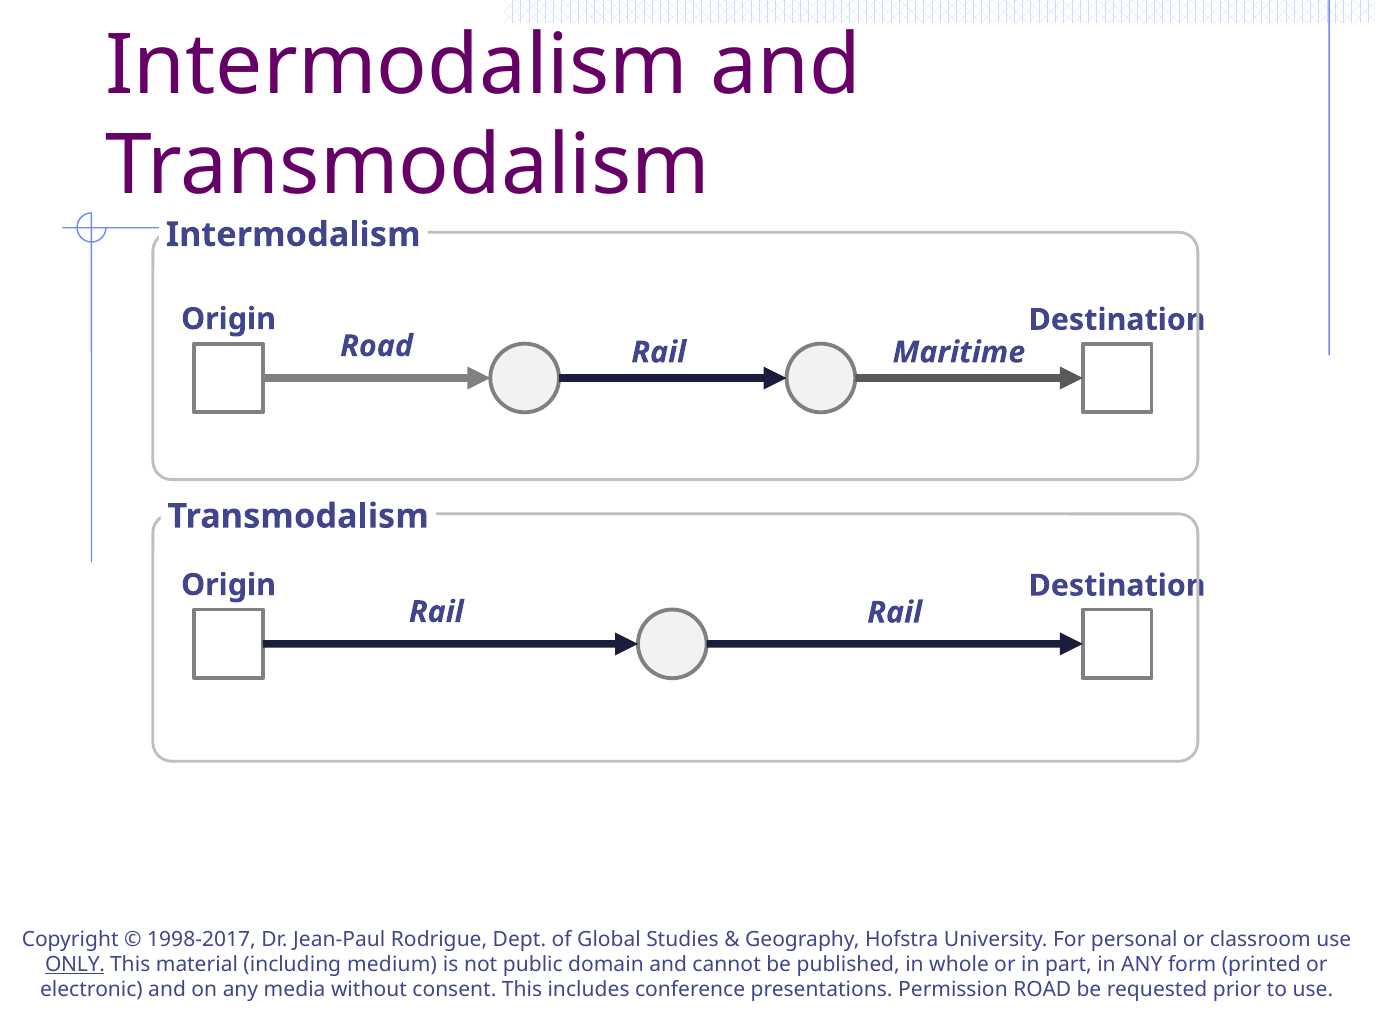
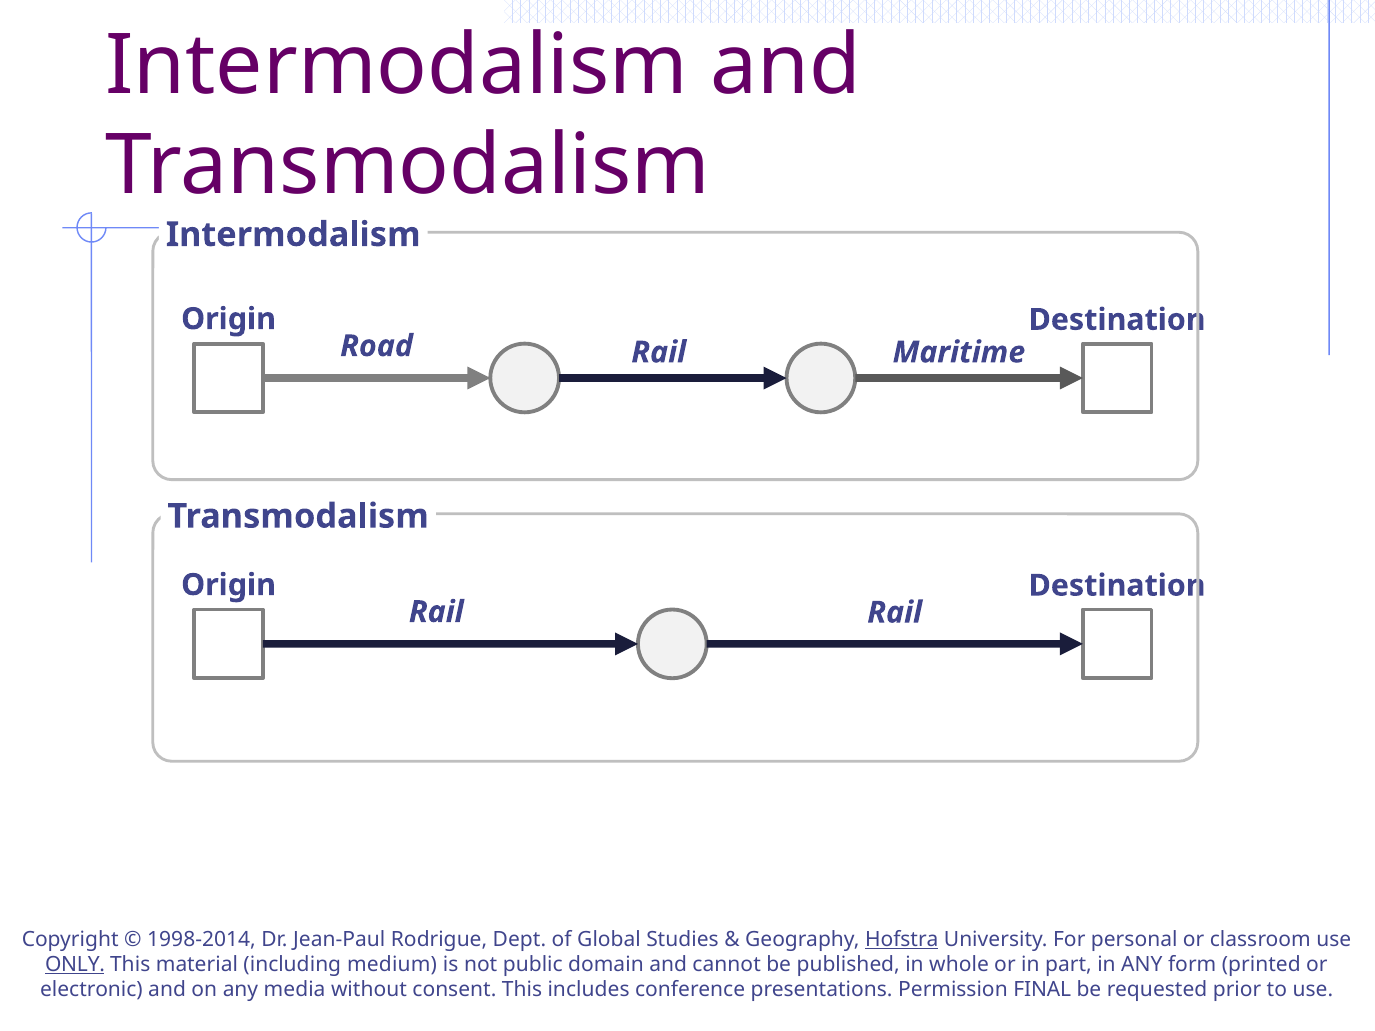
1998-2017: 1998-2017 -> 1998-2014
Hofstra underline: none -> present
Permission ROAD: ROAD -> FINAL
